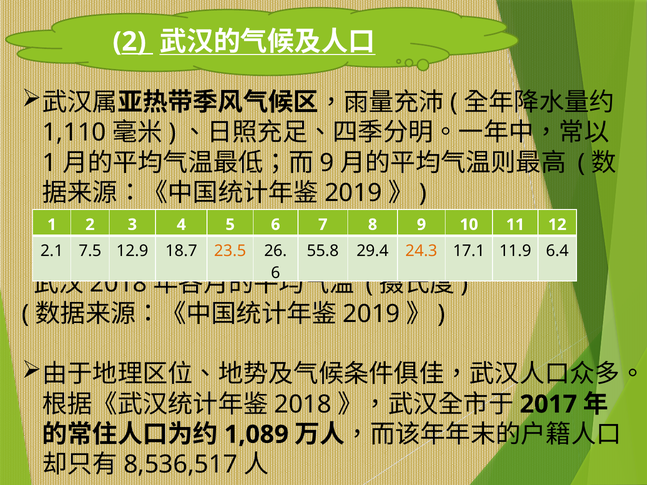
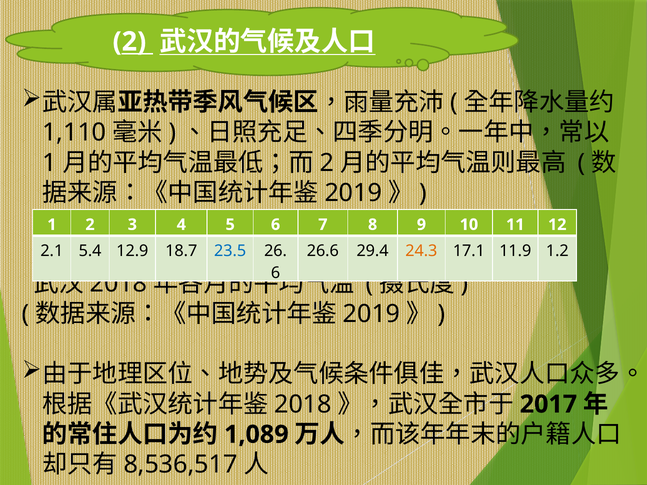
9 at (327, 163): 9 -> 2
7.5: 7.5 -> 5.4
23.5 colour: orange -> blue
55.8: 55.8 -> 26.6
6.4: 6.4 -> 1.2
